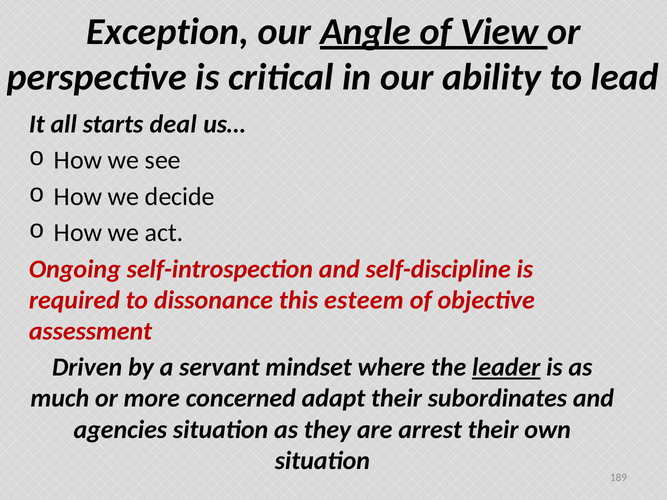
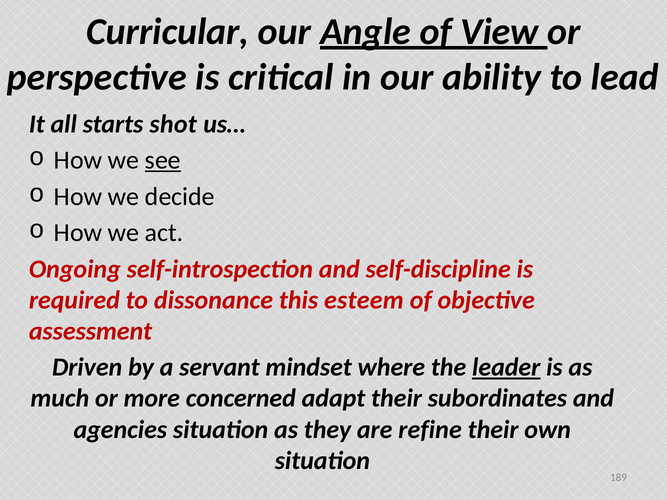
Exception: Exception -> Curricular
deal: deal -> shot
see underline: none -> present
arrest: arrest -> refine
